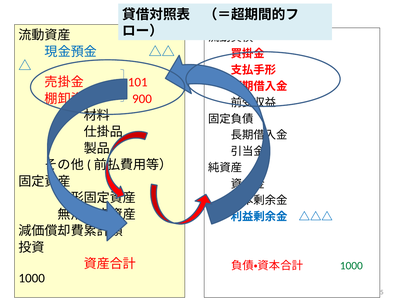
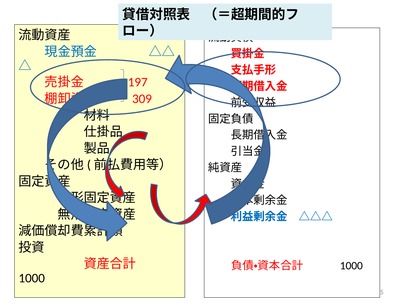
101: 101 -> 197
900: 900 -> 309
1000 at (351, 266) colour: green -> black
